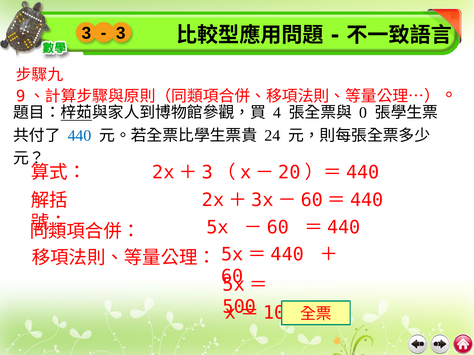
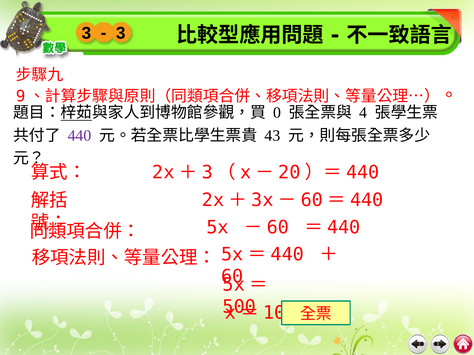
4: 4 -> 0
0: 0 -> 4
440 colour: blue -> purple
24: 24 -> 43
